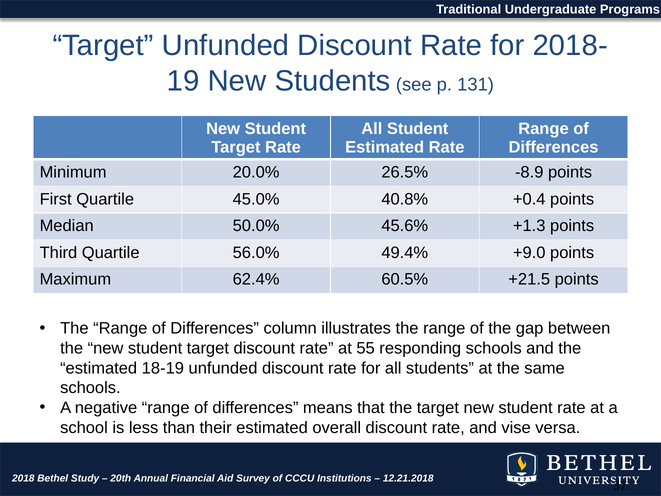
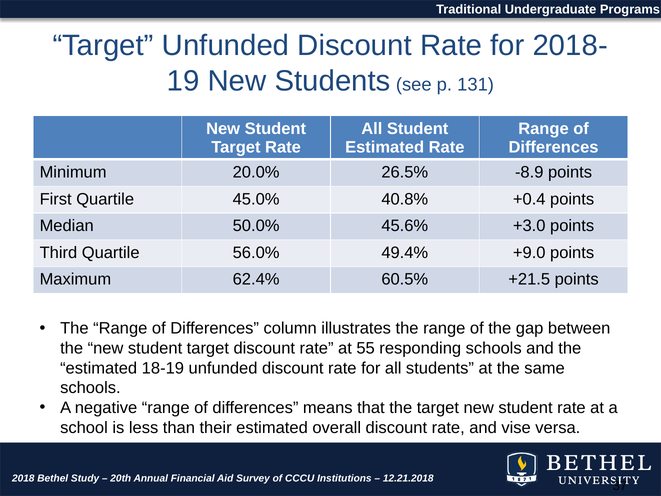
+1.3: +1.3 -> +3.0
